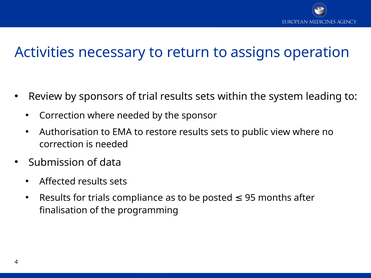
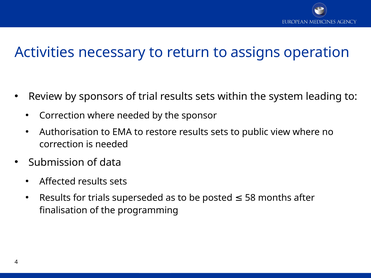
compliance: compliance -> superseded
95: 95 -> 58
